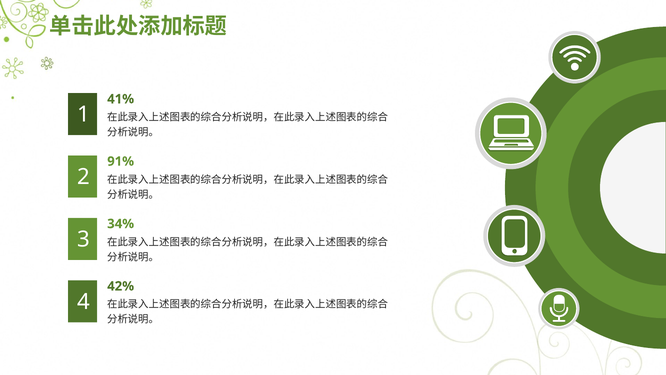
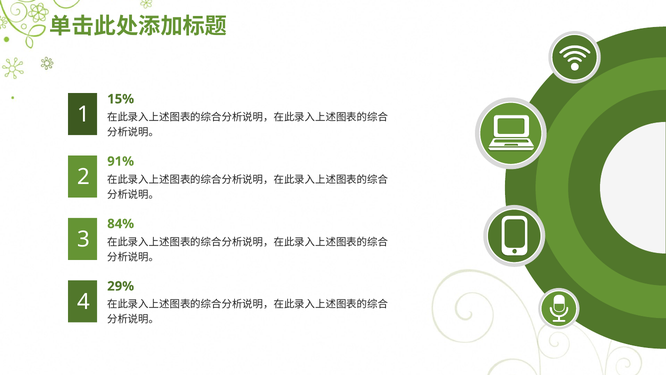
41%: 41% -> 15%
34%: 34% -> 84%
42%: 42% -> 29%
